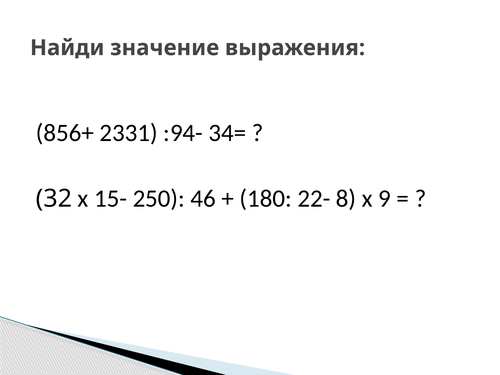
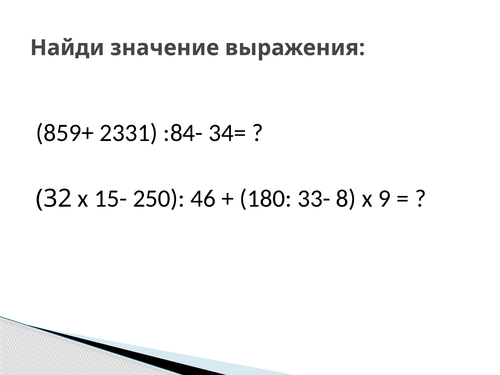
856+: 856+ -> 859+
:94-: :94- -> :84-
22-: 22- -> 33-
